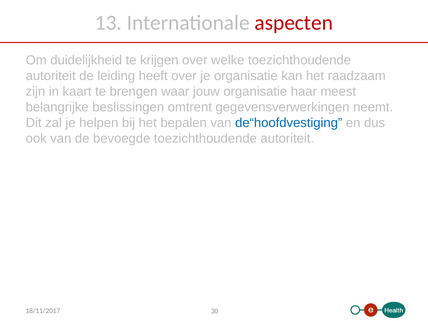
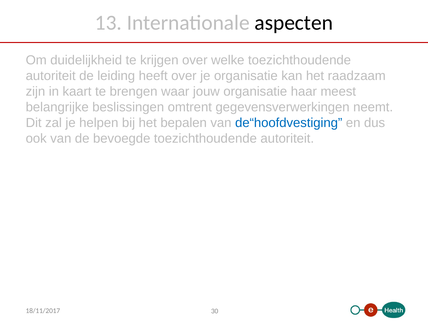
aspecten colour: red -> black
